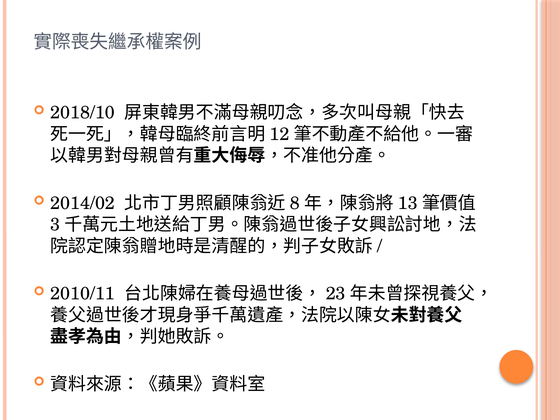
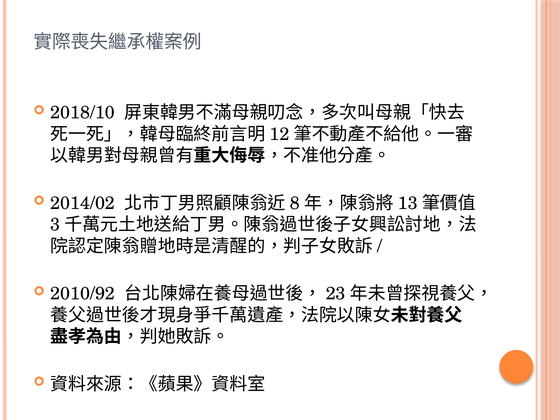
2010/11: 2010/11 -> 2010/92
